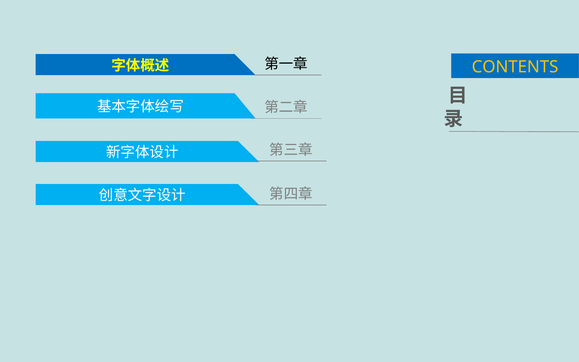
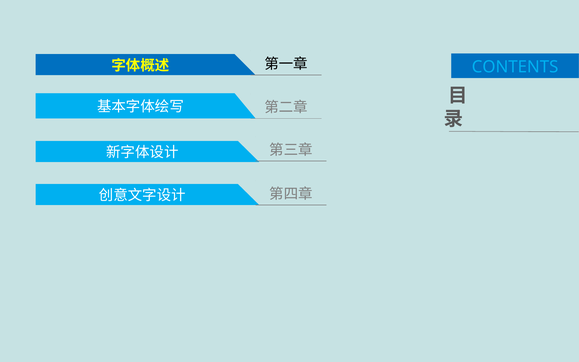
CONTENTS colour: yellow -> light blue
